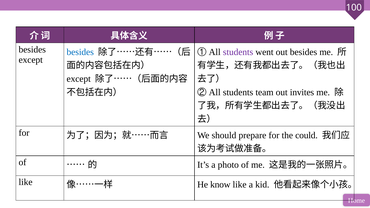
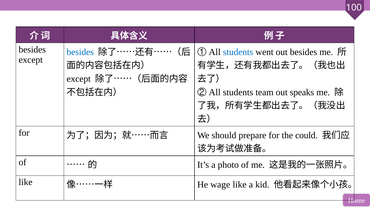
students at (238, 52) colour: purple -> blue
invites: invites -> speaks
know: know -> wage
